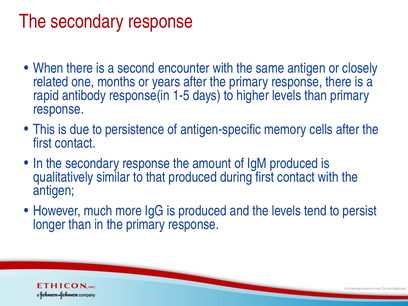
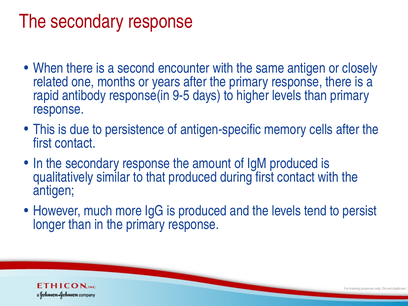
1-5: 1-5 -> 9-5
